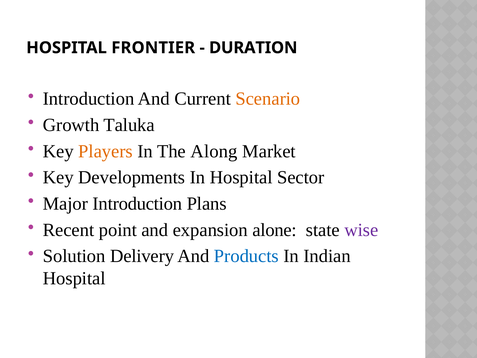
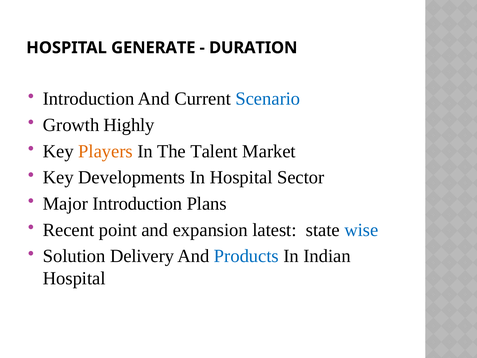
FRONTIER: FRONTIER -> GENERATE
Scenario colour: orange -> blue
Taluka: Taluka -> Highly
Along: Along -> Talent
alone: alone -> latest
wise colour: purple -> blue
